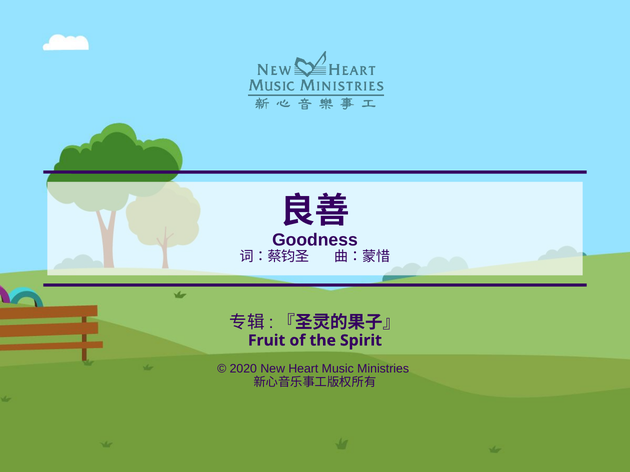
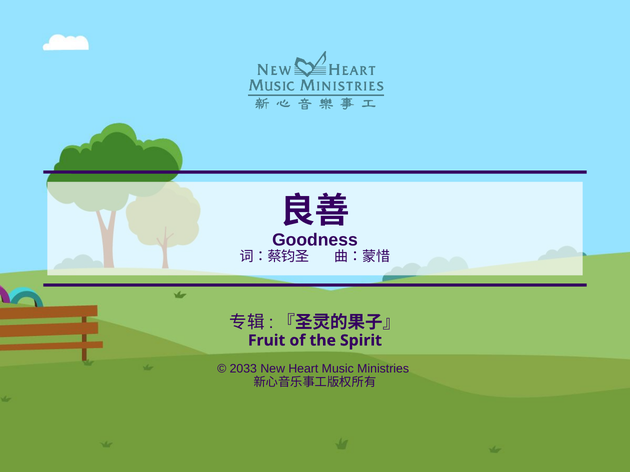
2020: 2020 -> 2033
